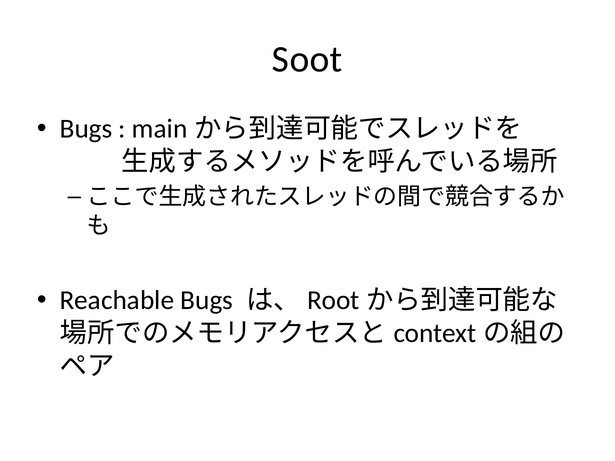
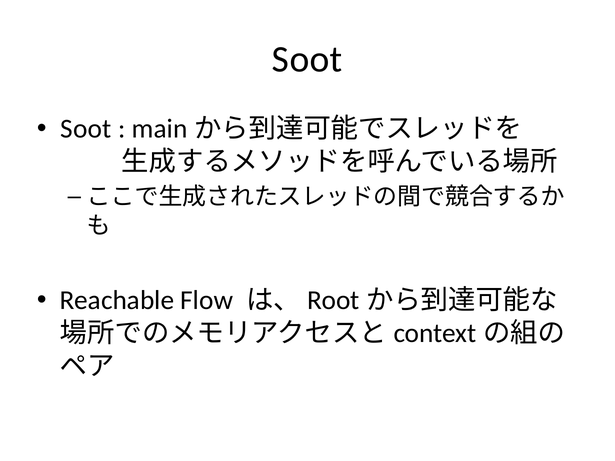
Bugs at (86, 129): Bugs -> Soot
Reachable Bugs: Bugs -> Flow
